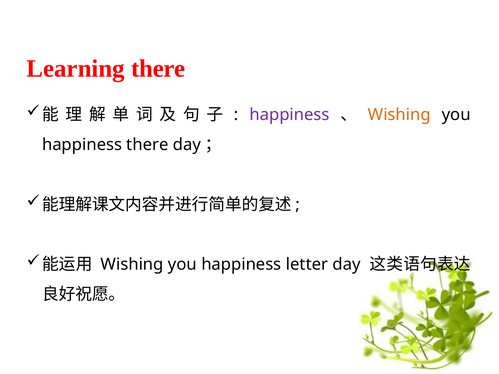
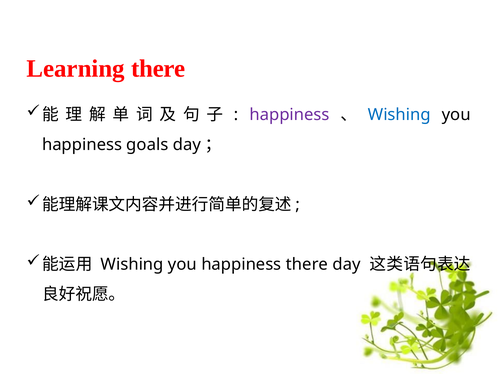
Wishing at (399, 115) colour: orange -> blue
happiness there: there -> goals
happiness letter: letter -> there
